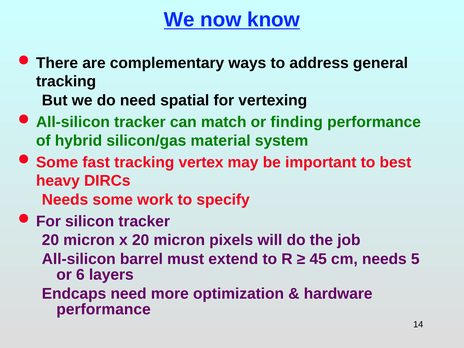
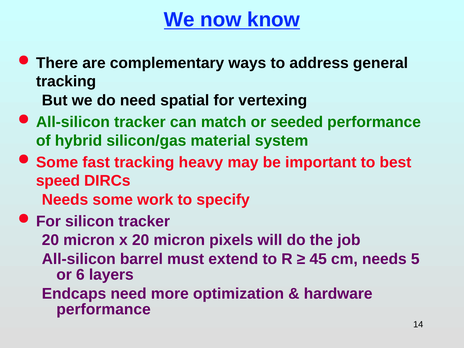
finding: finding -> seeded
vertex: vertex -> heavy
heavy: heavy -> speed
